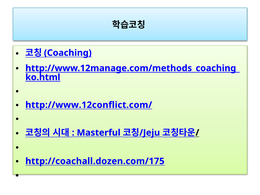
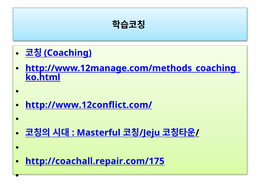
http://coachall.dozen.com/175: http://coachall.dozen.com/175 -> http://coachall.repair.com/175
